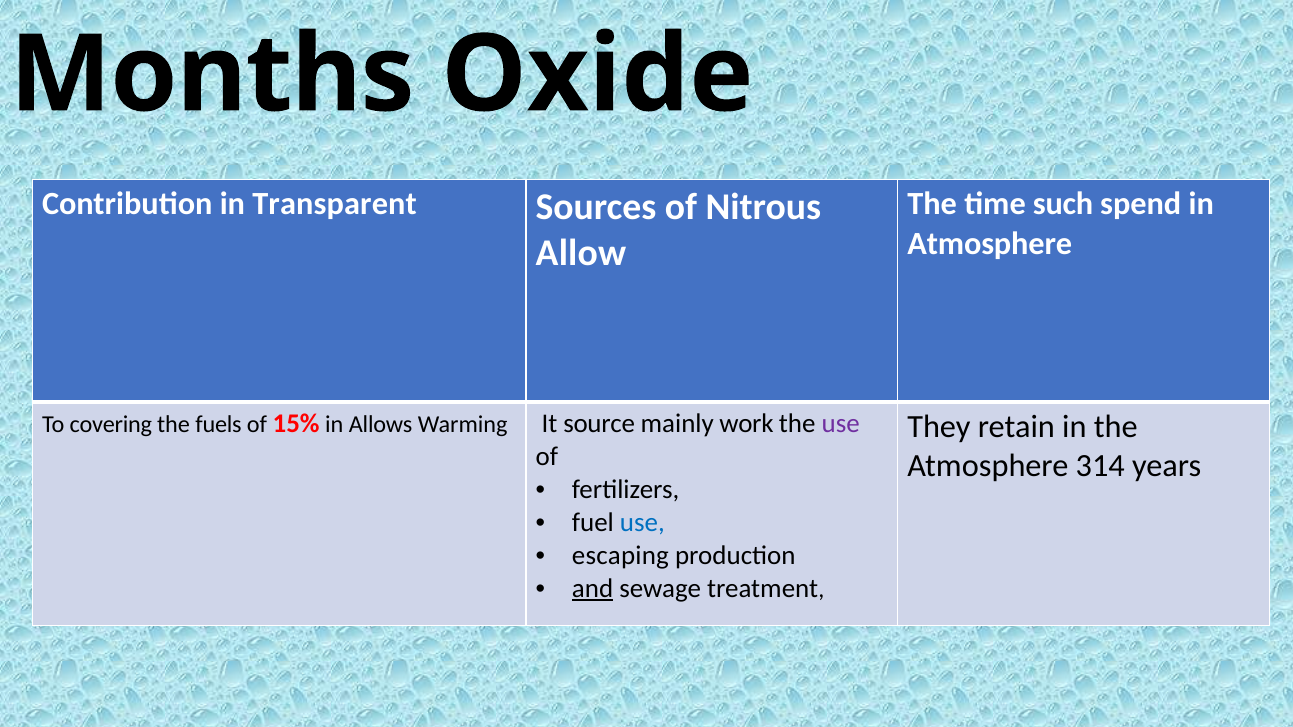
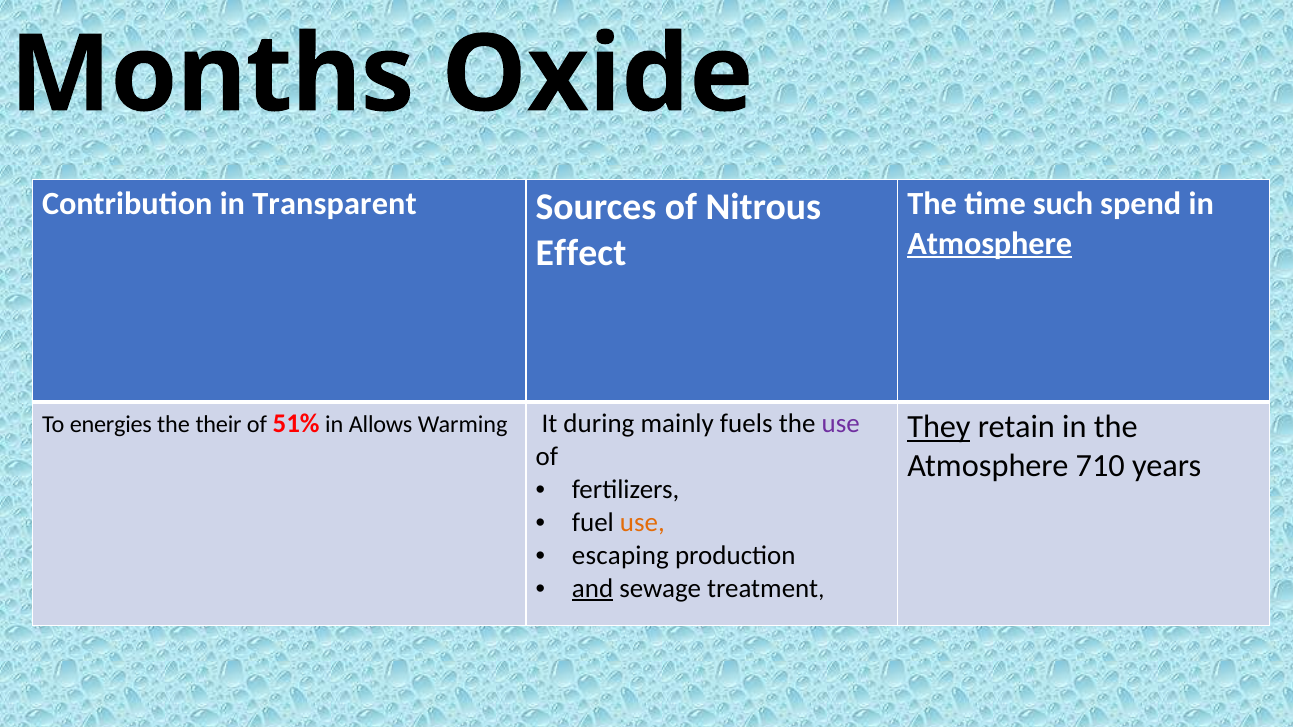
Atmosphere at (990, 244) underline: none -> present
Allow: Allow -> Effect
They underline: none -> present
covering: covering -> energies
fuels: fuels -> their
15%: 15% -> 51%
source: source -> during
work: work -> fuels
314: 314 -> 710
use at (642, 523) colour: blue -> orange
